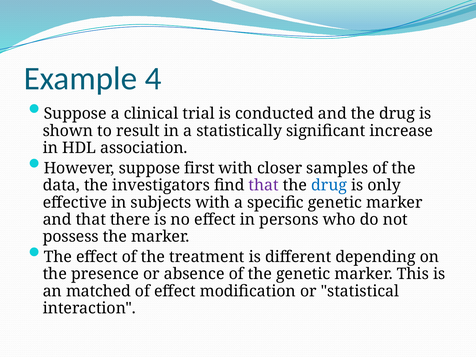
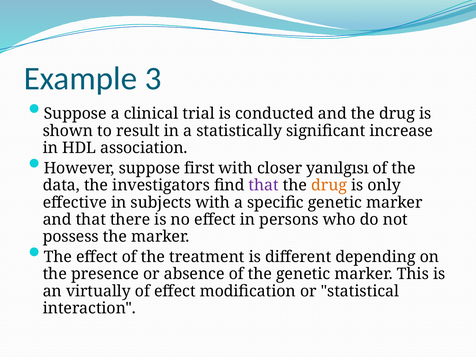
4: 4 -> 3
samples: samples -> yanılgısı
drug at (329, 185) colour: blue -> orange
matched: matched -> virtually
